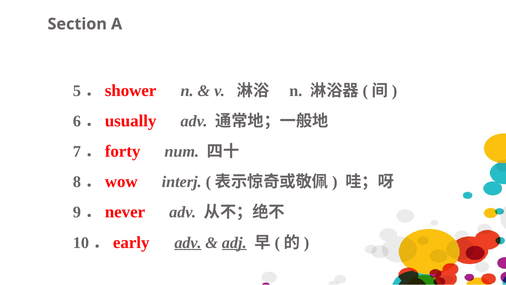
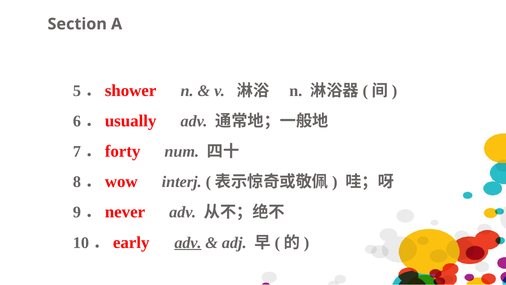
adj underline: present -> none
